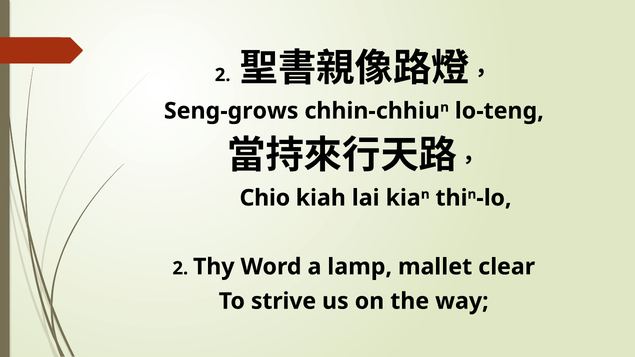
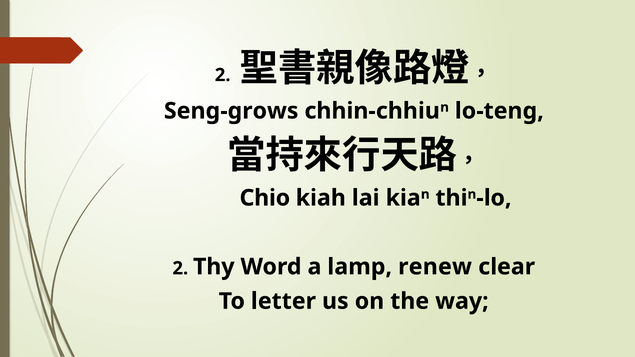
mallet: mallet -> renew
strive: strive -> letter
